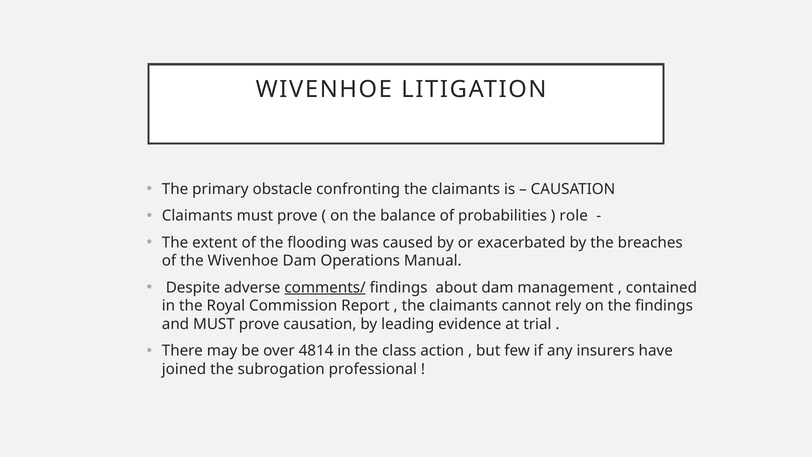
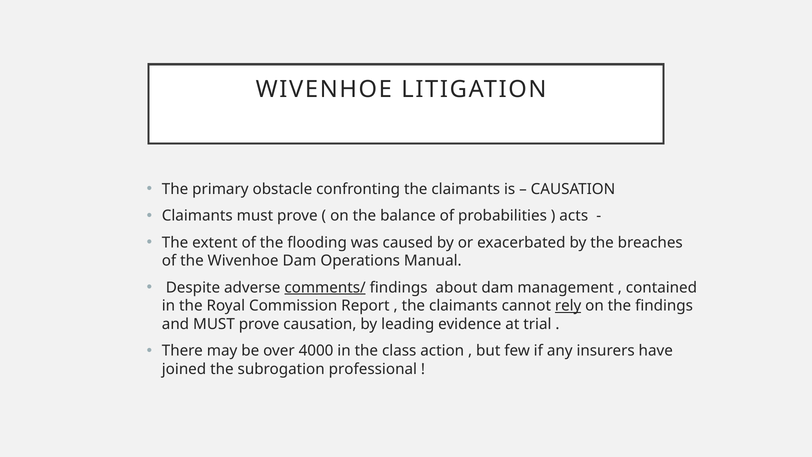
role: role -> acts
rely underline: none -> present
4814: 4814 -> 4000
